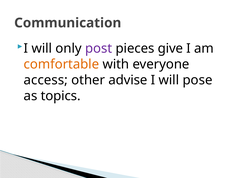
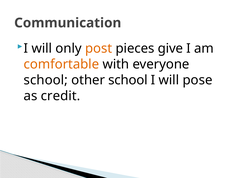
post colour: purple -> orange
access at (46, 80): access -> school
other advise: advise -> school
topics: topics -> credit
